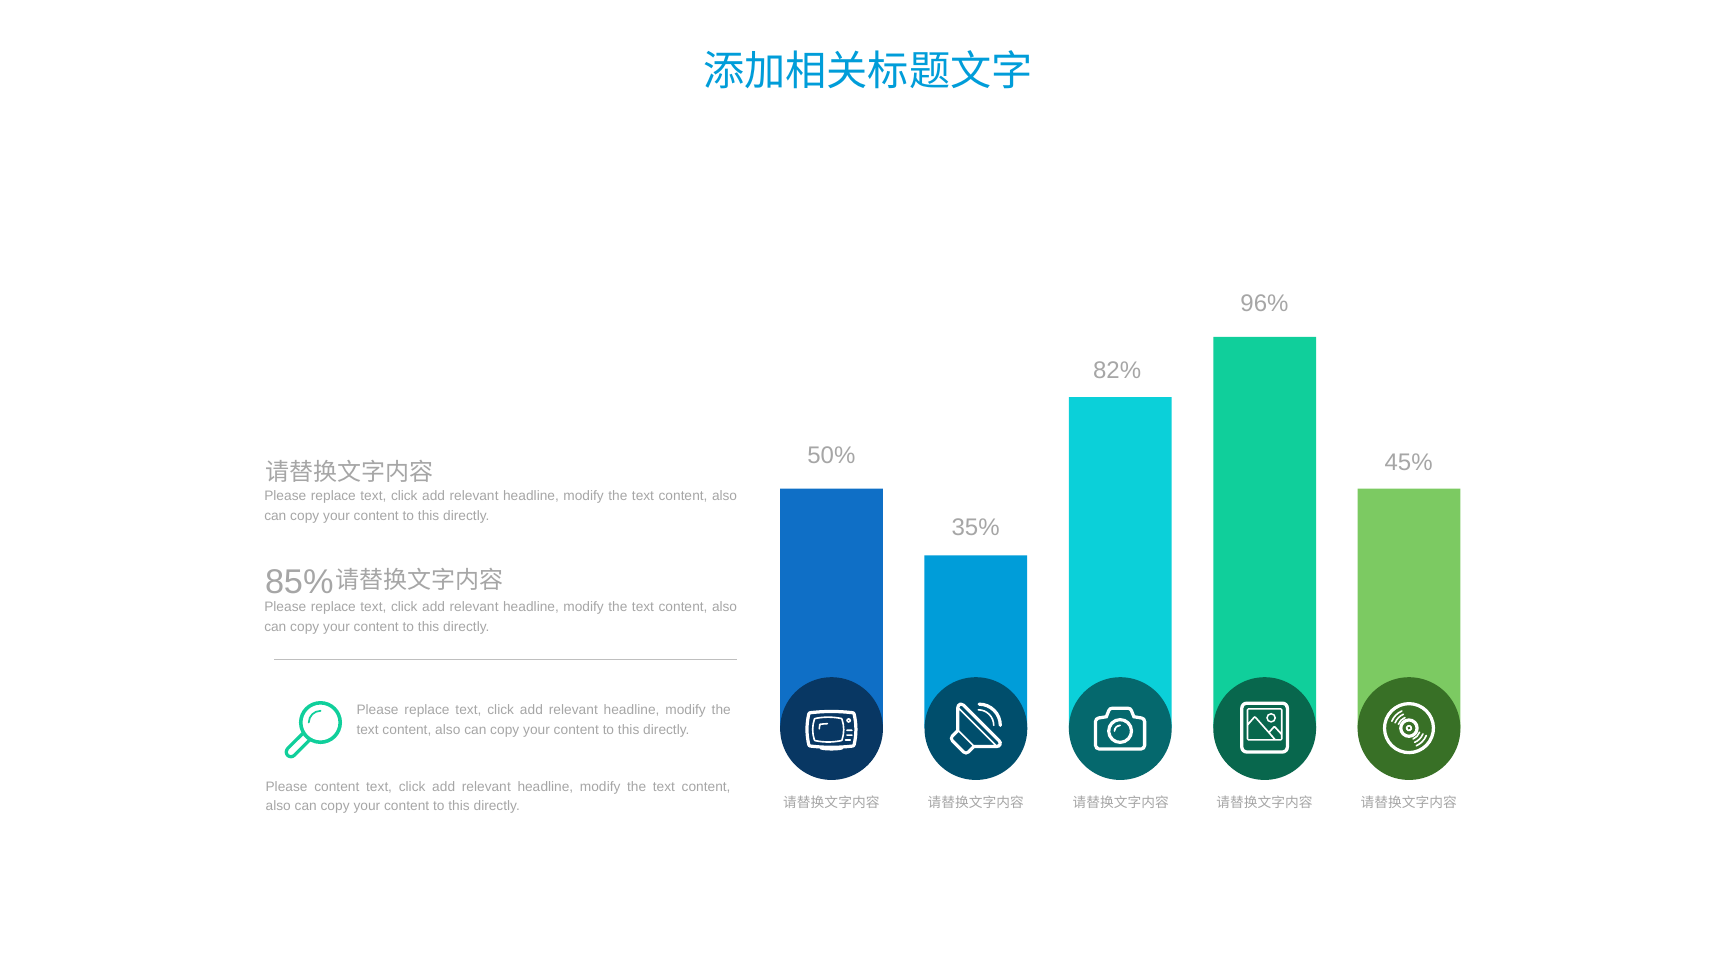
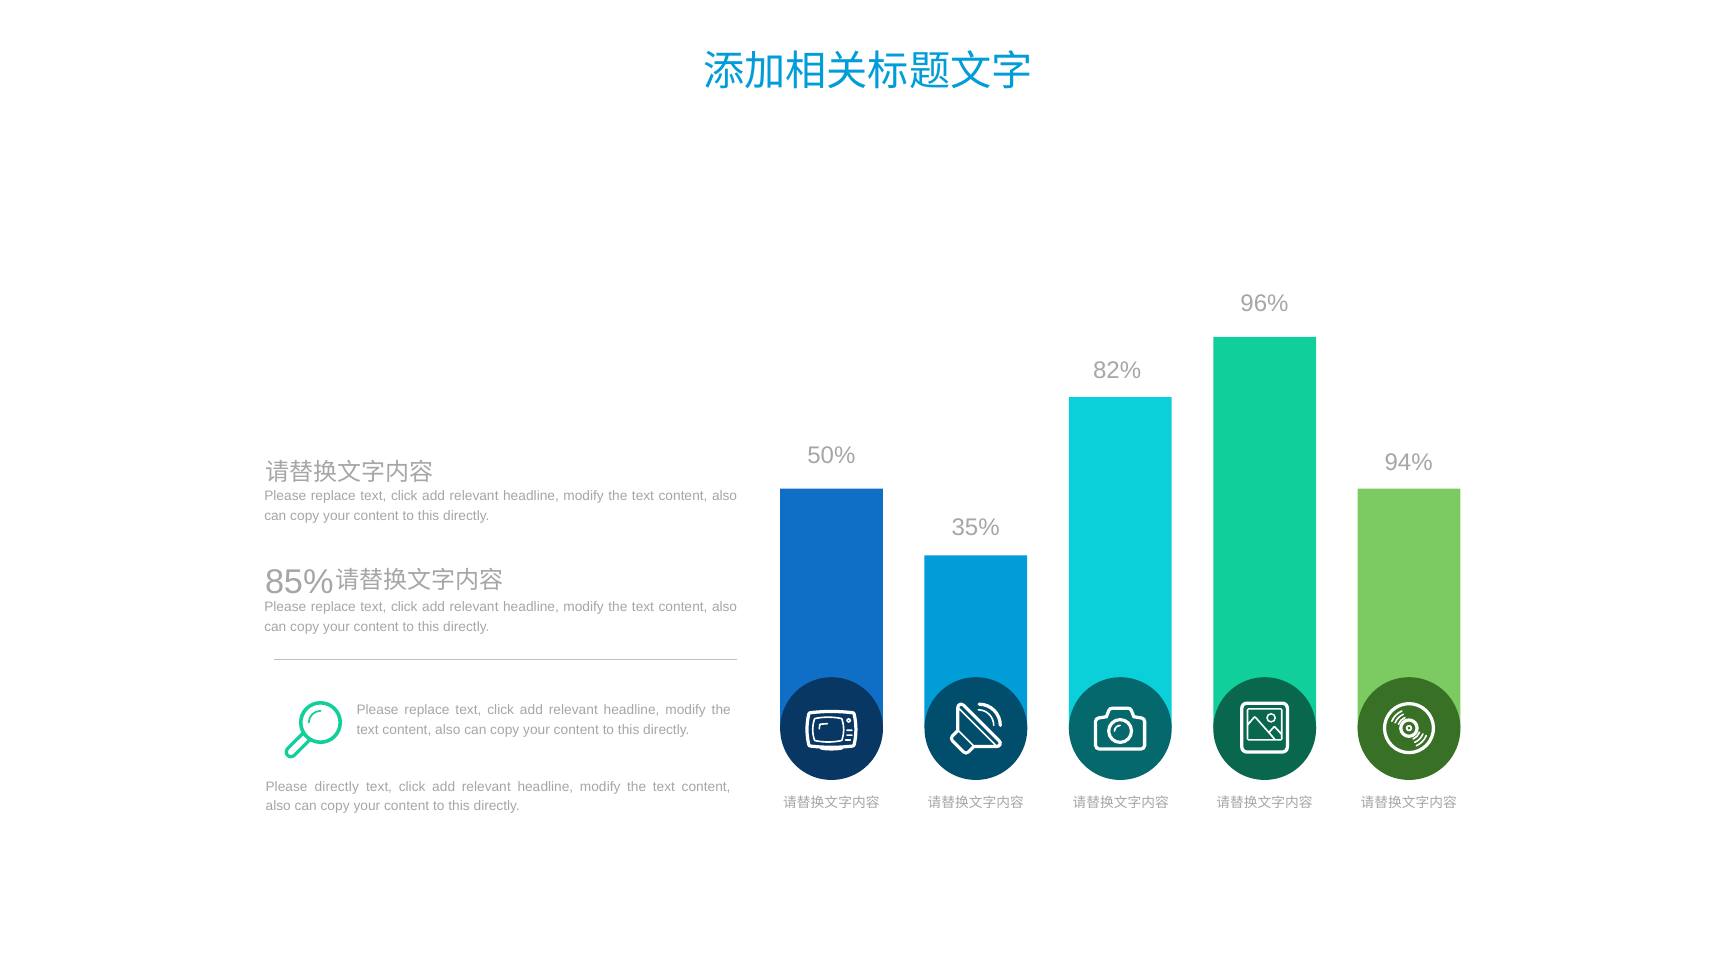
45%: 45% -> 94%
Please content: content -> directly
